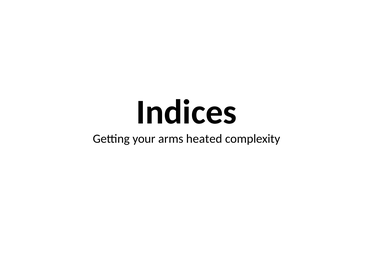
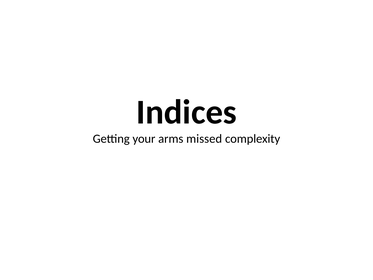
heated: heated -> missed
